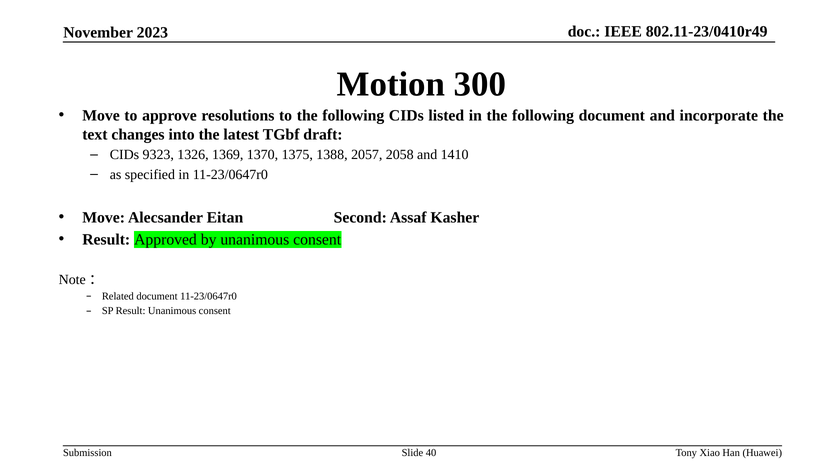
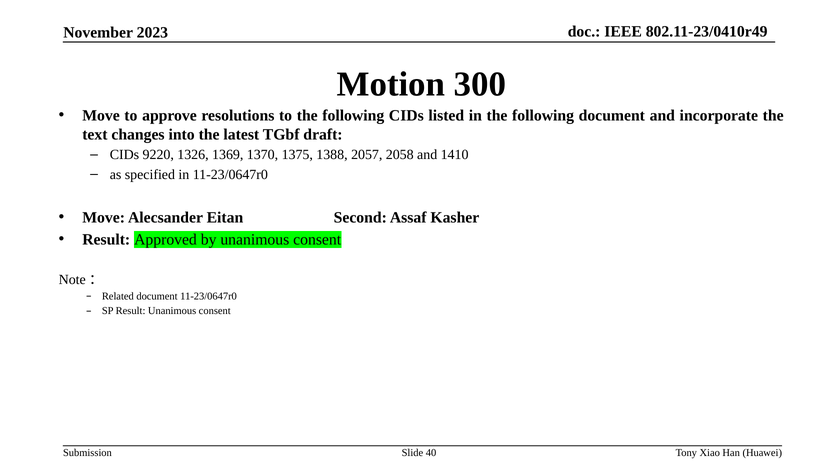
9323: 9323 -> 9220
